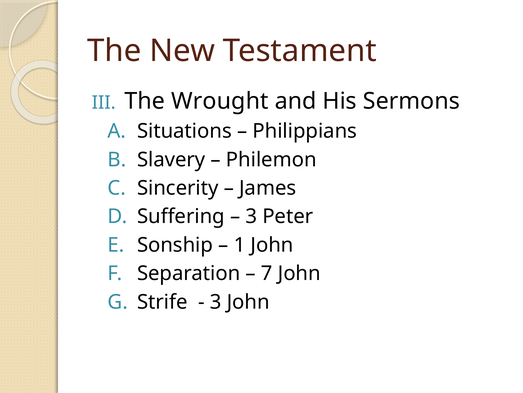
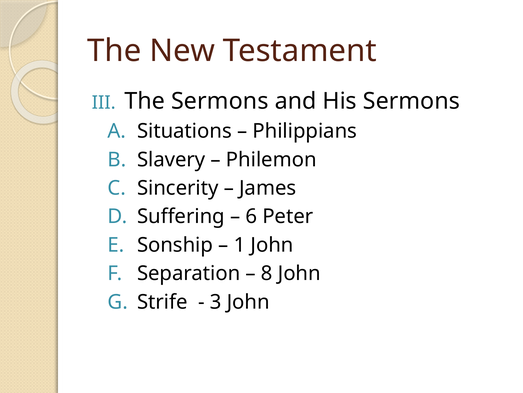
The Wrought: Wrought -> Sermons
3 at (251, 216): 3 -> 6
7: 7 -> 8
